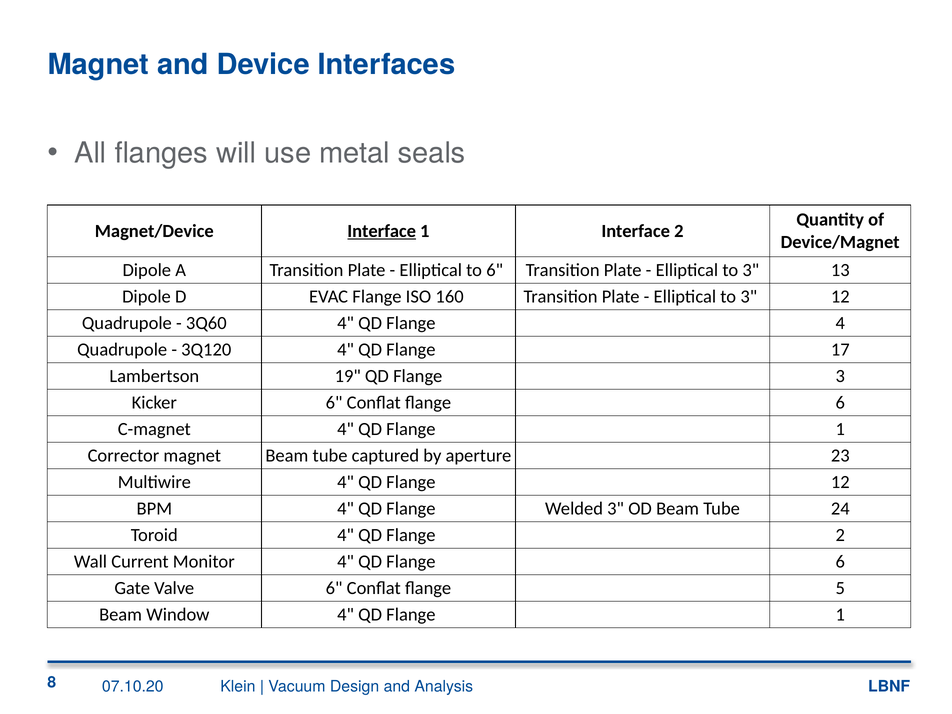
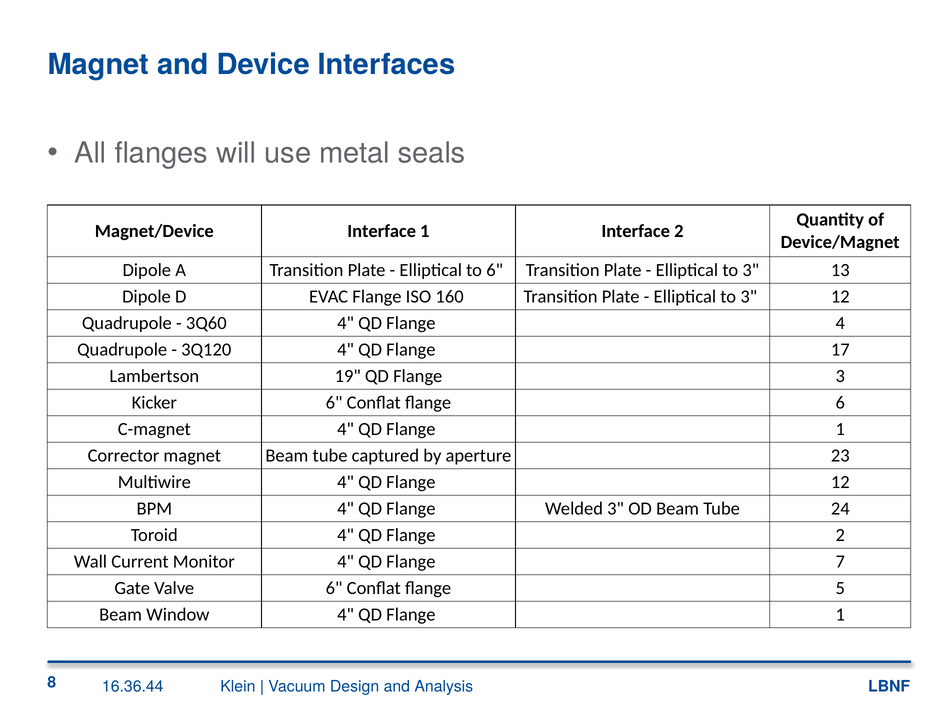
Interface at (382, 231) underline: present -> none
QD Flange 6: 6 -> 7
07.10.20: 07.10.20 -> 16.36.44
